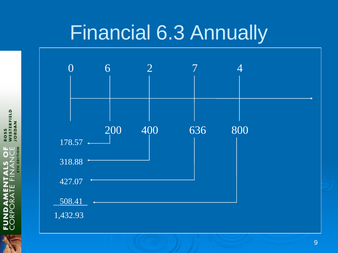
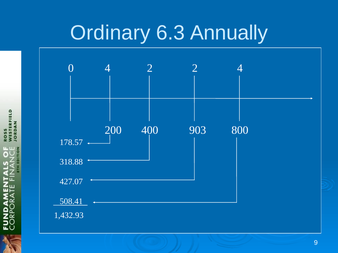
Financial: Financial -> Ordinary
0 6: 6 -> 4
2 7: 7 -> 2
636: 636 -> 903
